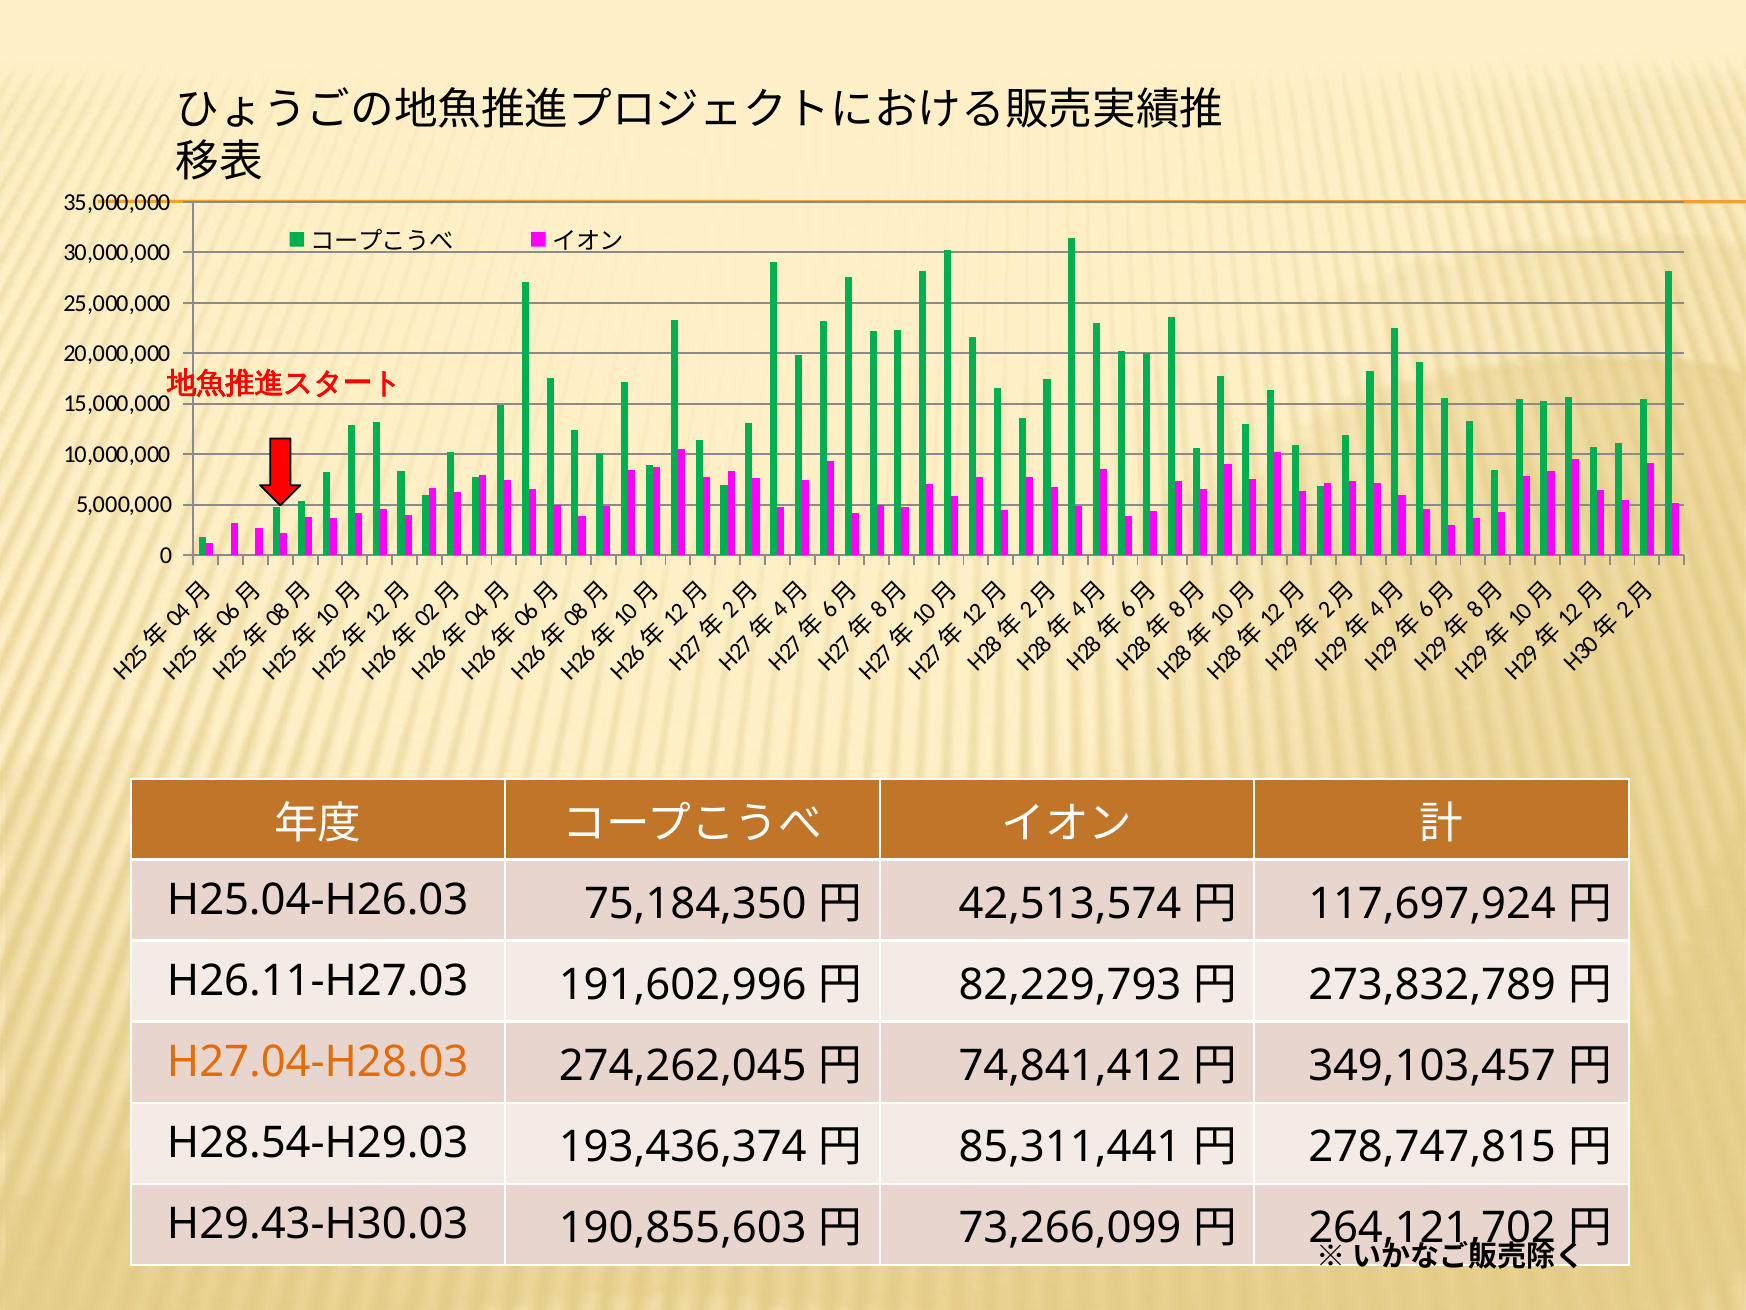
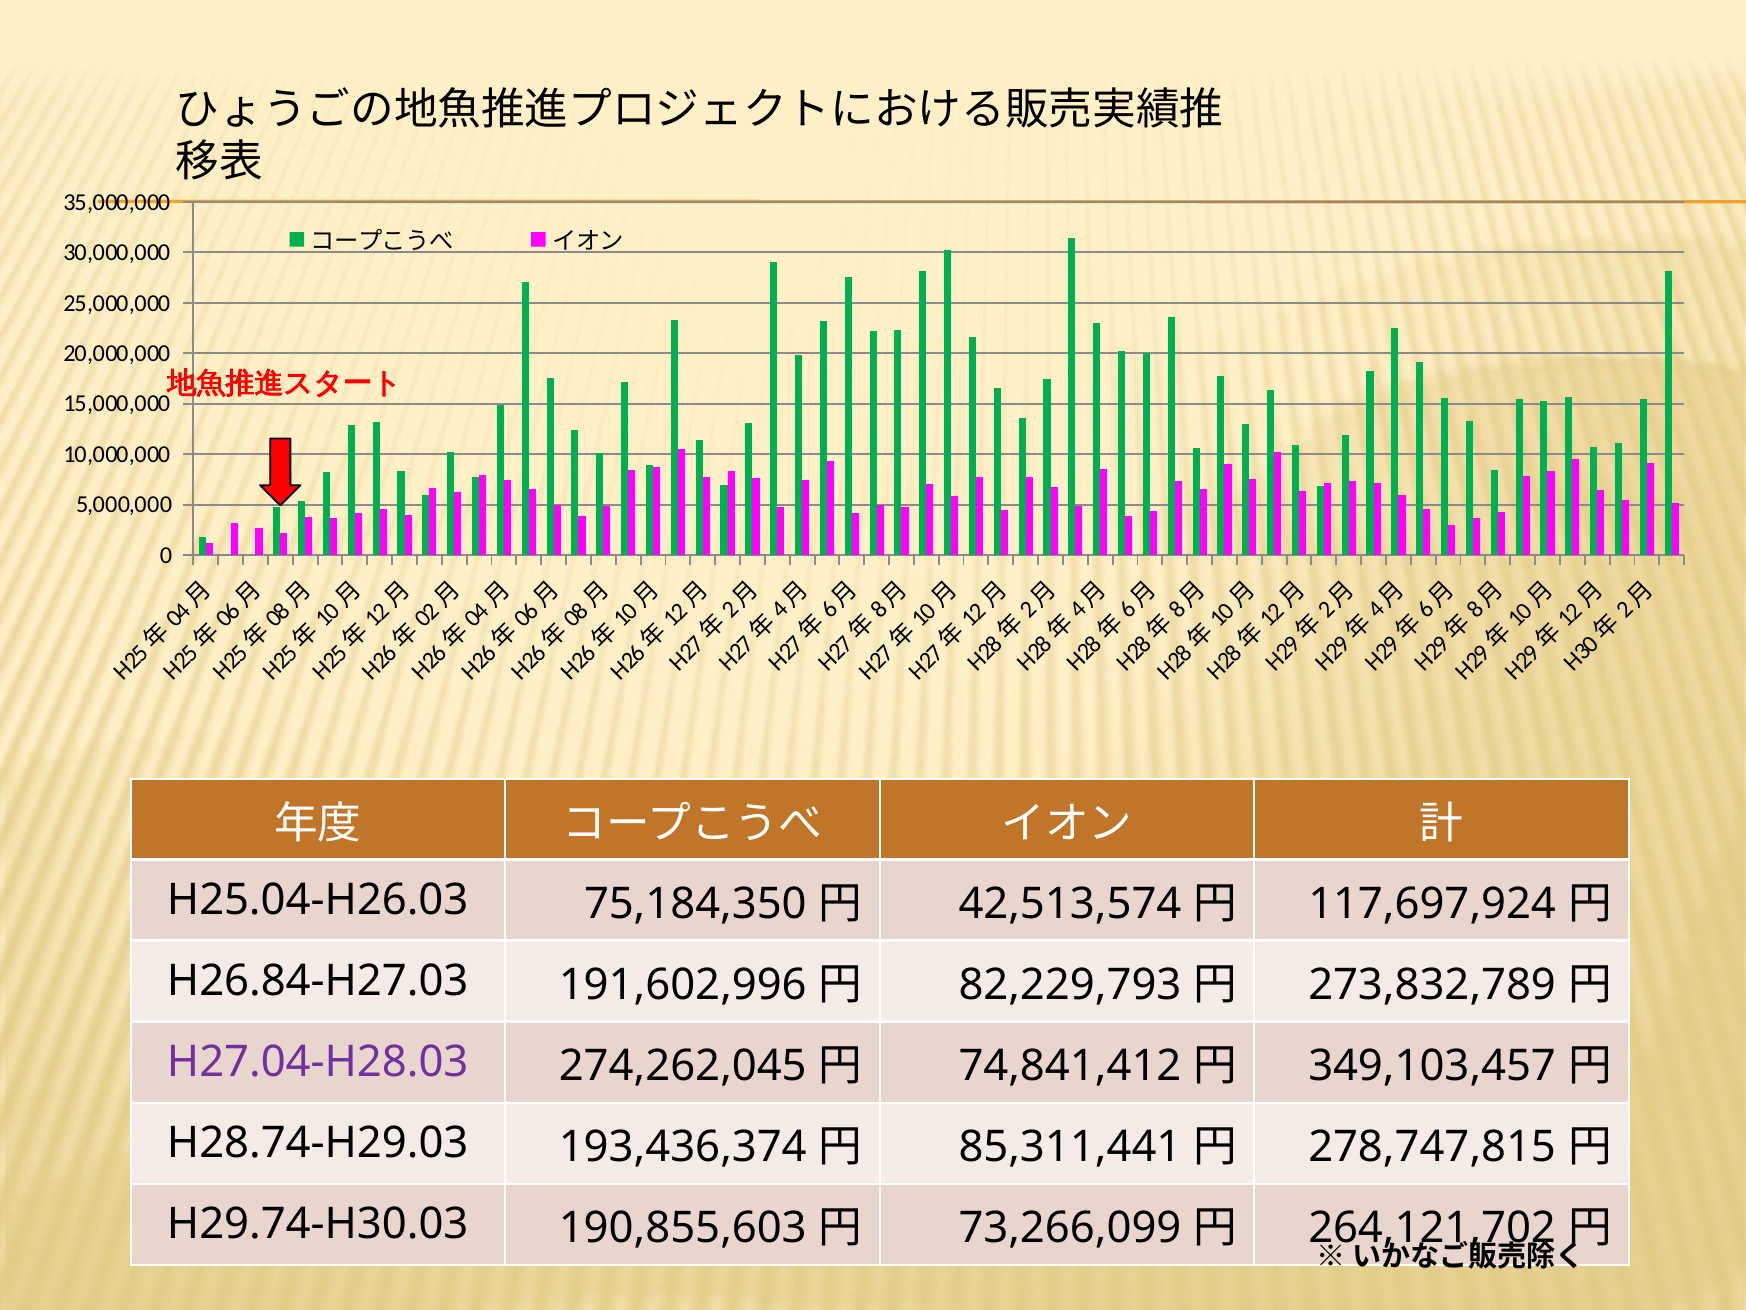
H26.11-H27.03: H26.11-H27.03 -> H26.84-H27.03
H27.04-H28.03 colour: orange -> purple
H28.54-H29.03: H28.54-H29.03 -> H28.74-H29.03
H29.43-H30.03: H29.43-H30.03 -> H29.74-H30.03
